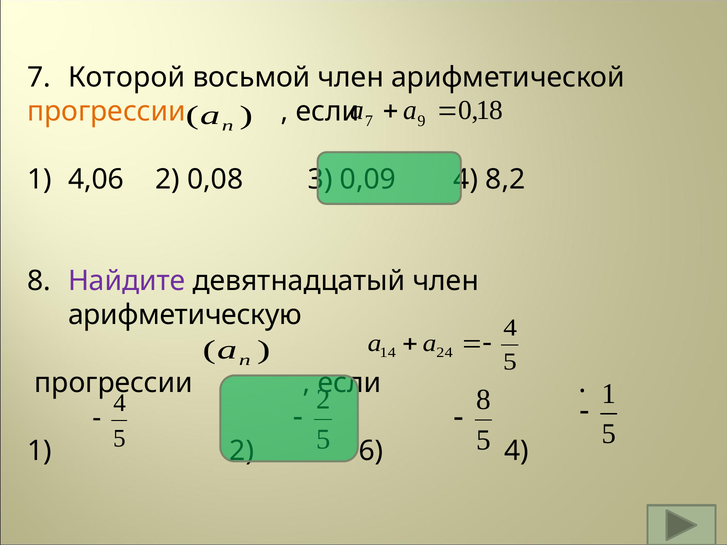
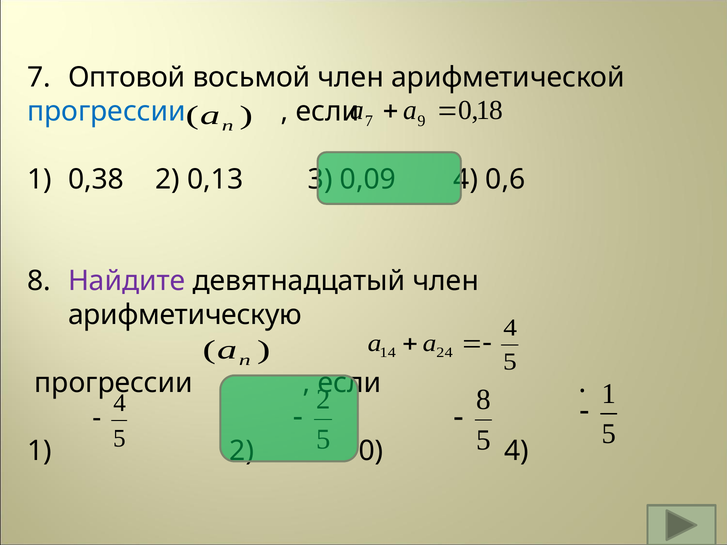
Которой: Которой -> Оптовой
прогрессии at (106, 111) colour: orange -> blue
4,06: 4,06 -> 0,38
0,08: 0,08 -> 0,13
8,2: 8,2 -> 0,6
6 at (371, 451): 6 -> 0
